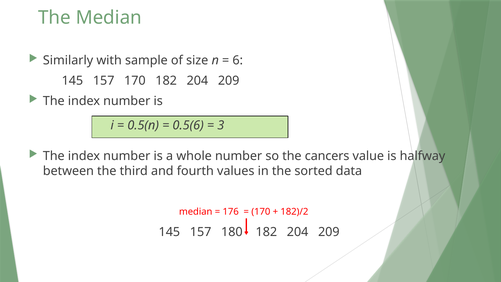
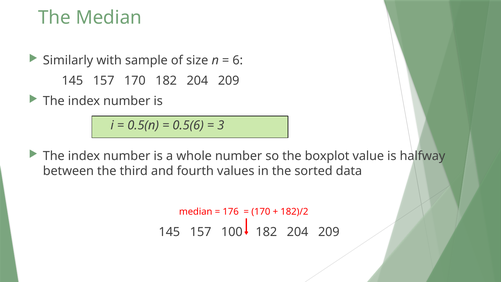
cancers: cancers -> boxplot
180: 180 -> 100
